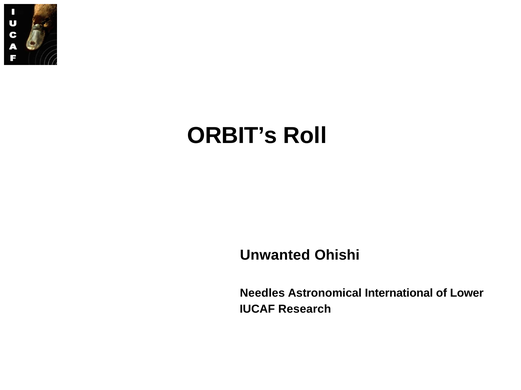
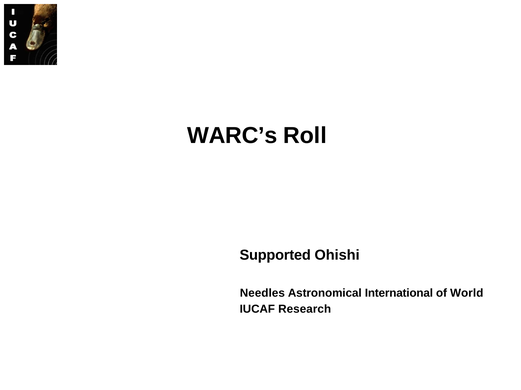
ORBIT’s: ORBIT’s -> WARC’s
Unwanted: Unwanted -> Supported
Lower: Lower -> World
